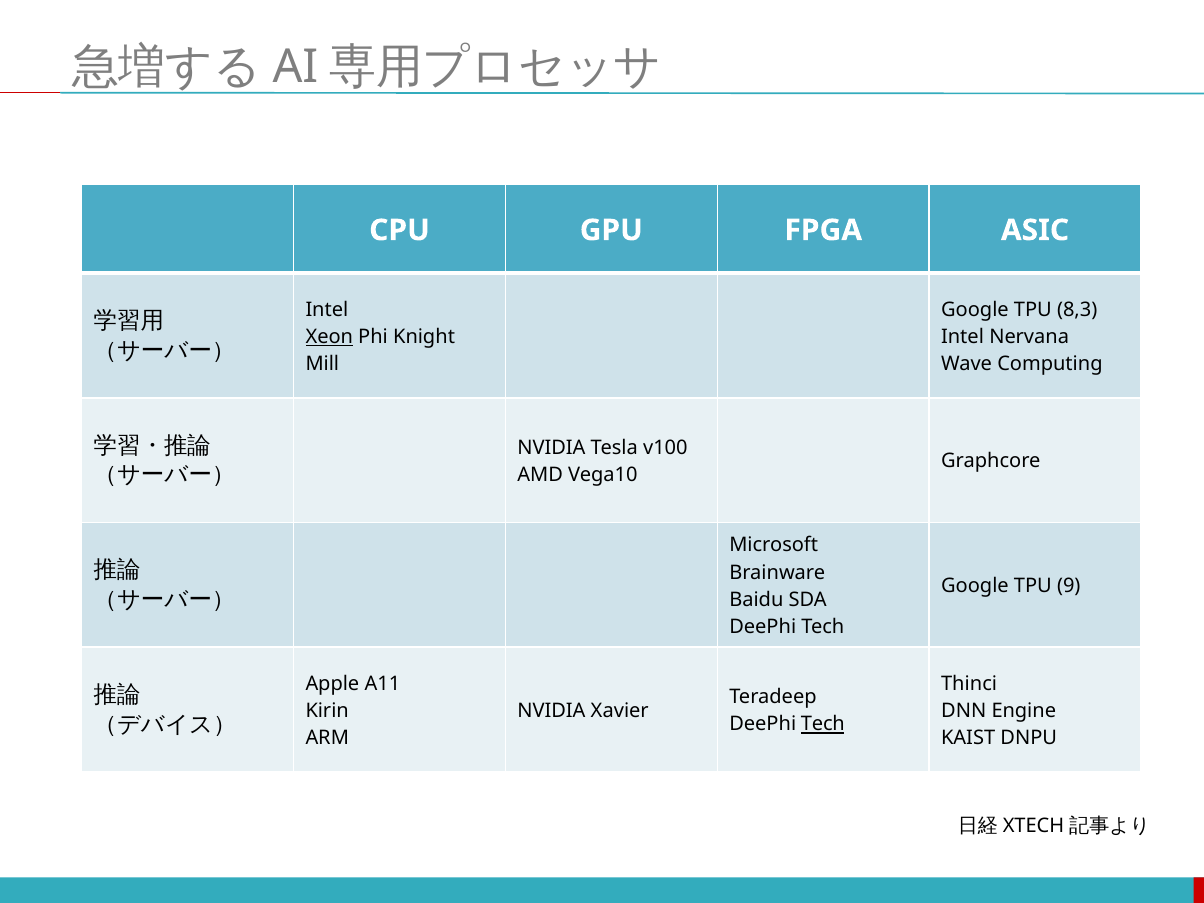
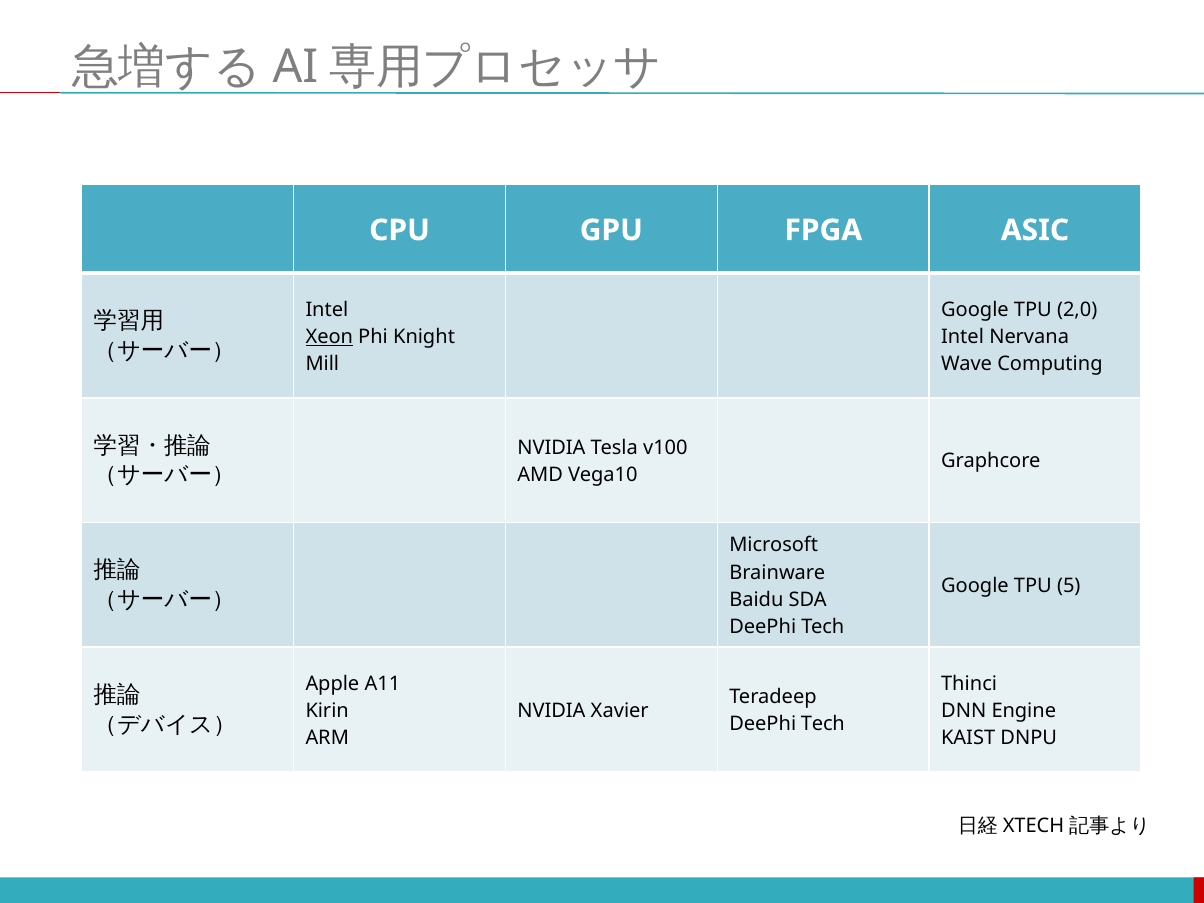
8,3: 8,3 -> 2,0
9: 9 -> 5
Tech at (823, 724) underline: present -> none
